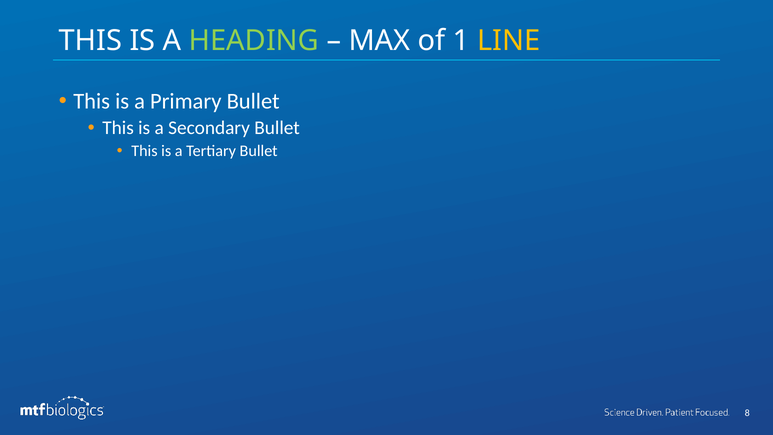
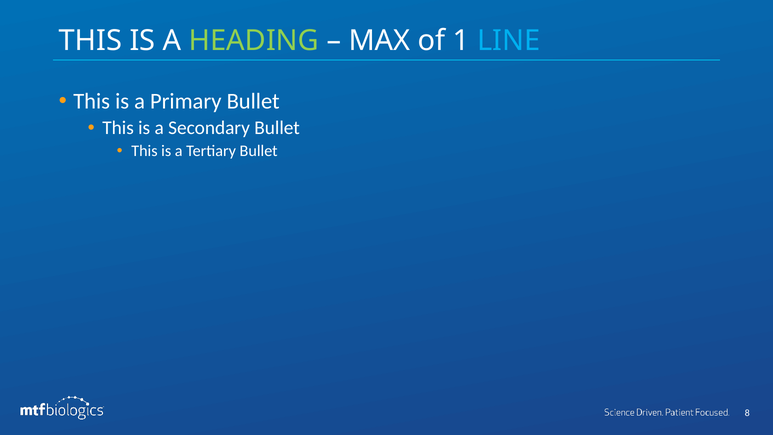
LINE colour: yellow -> light blue
